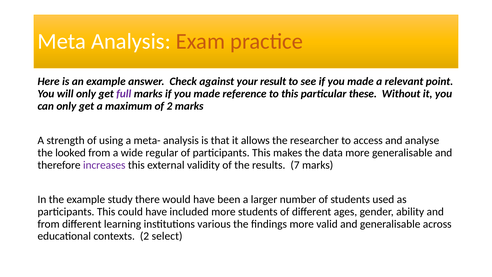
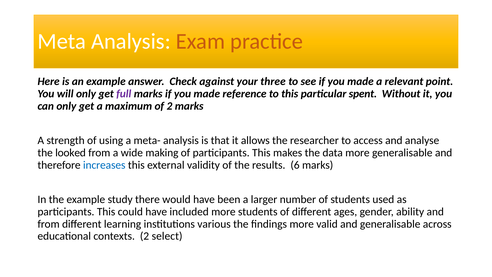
result: result -> three
these: these -> spent
regular: regular -> making
increases colour: purple -> blue
7: 7 -> 6
